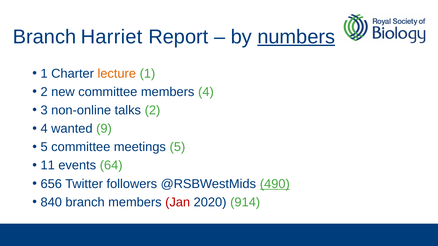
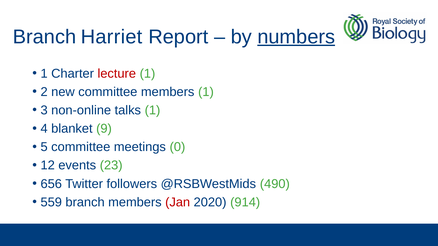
lecture colour: orange -> red
members 4: 4 -> 1
talks 2: 2 -> 1
wanted: wanted -> blanket
meetings 5: 5 -> 0
11: 11 -> 12
64: 64 -> 23
490 underline: present -> none
840: 840 -> 559
